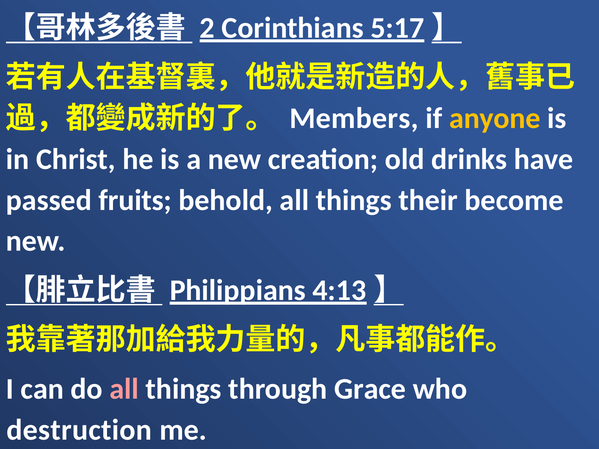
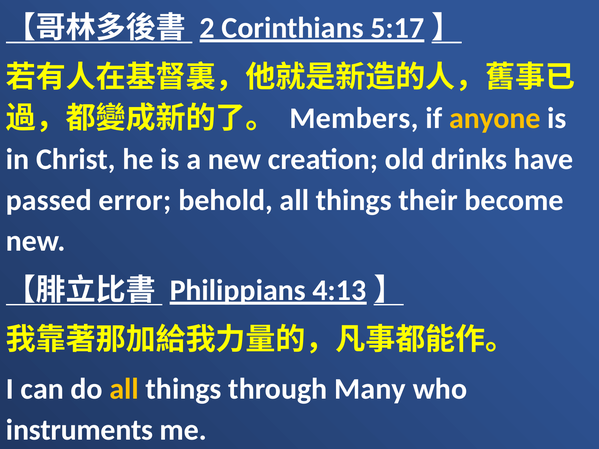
fruits: fruits -> error
all at (124, 389) colour: pink -> yellow
Grace: Grace -> Many
destruction: destruction -> instruments
